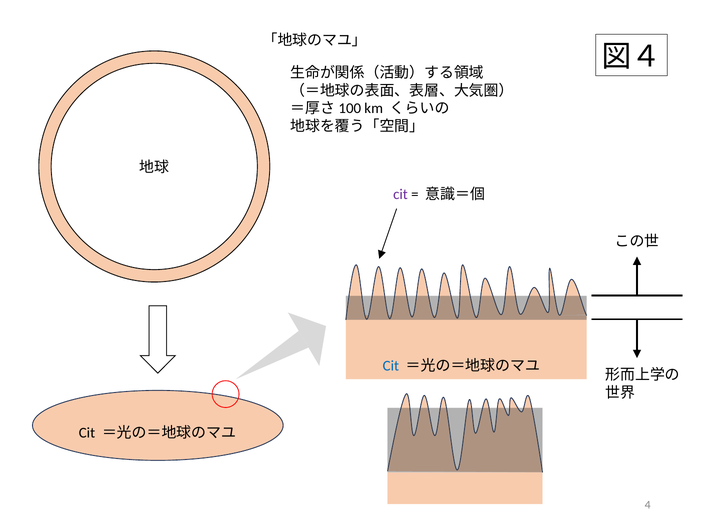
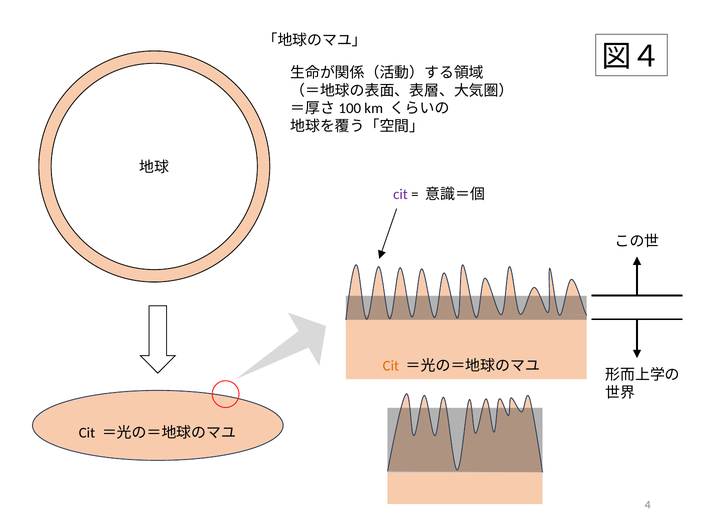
Cit at (391, 366) colour: blue -> orange
